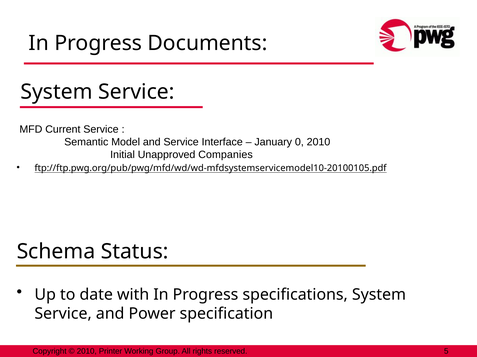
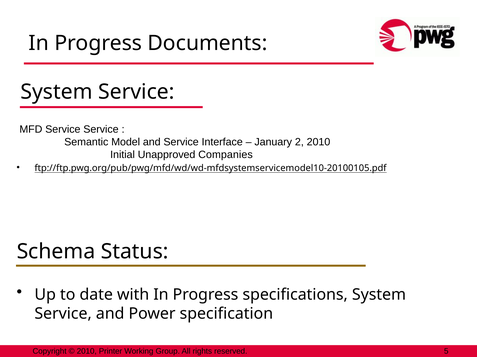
MFD Current: Current -> Service
0: 0 -> 2
